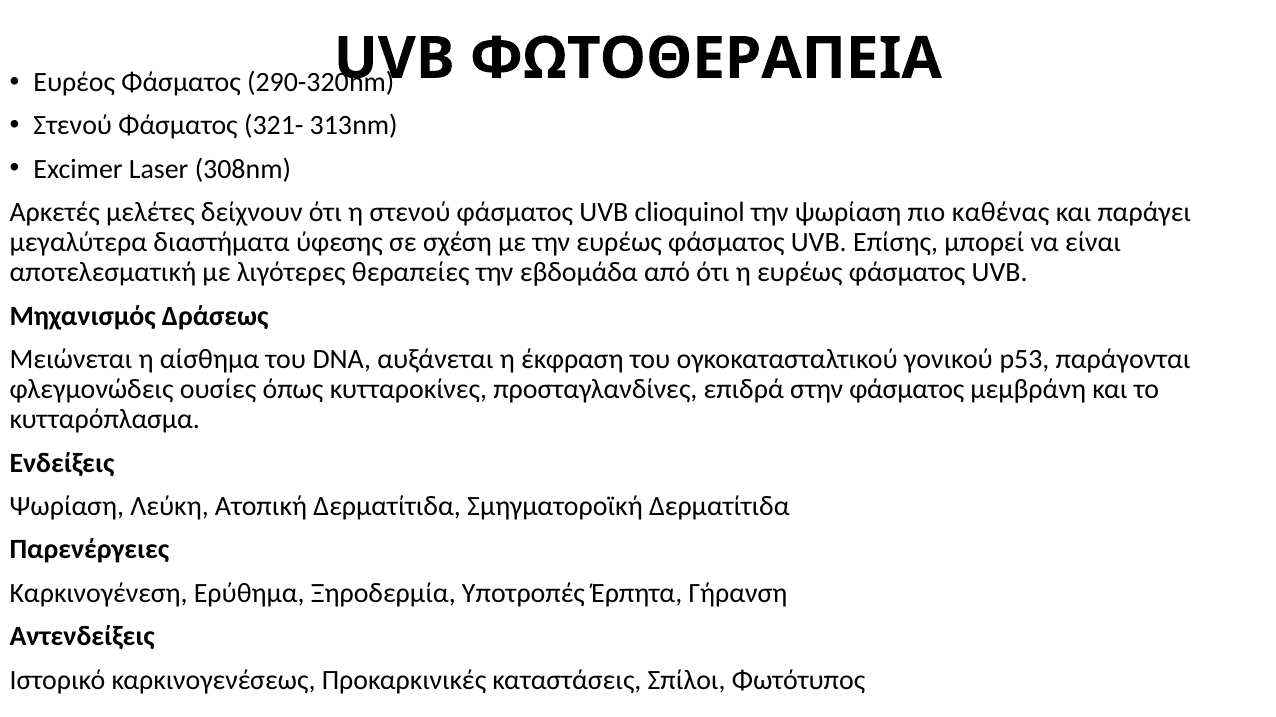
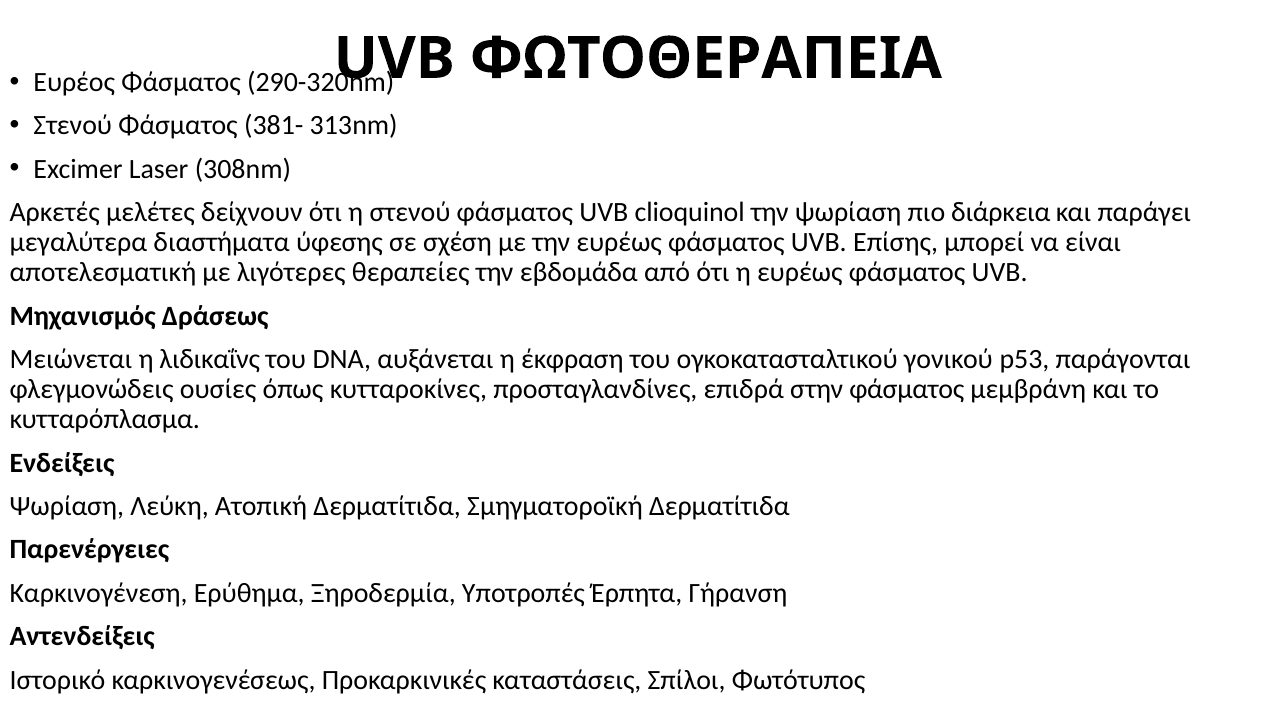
321-: 321- -> 381-
καθένας: καθένας -> διάρκεια
αίσθημα: αίσθημα -> λιδικαΐνς
